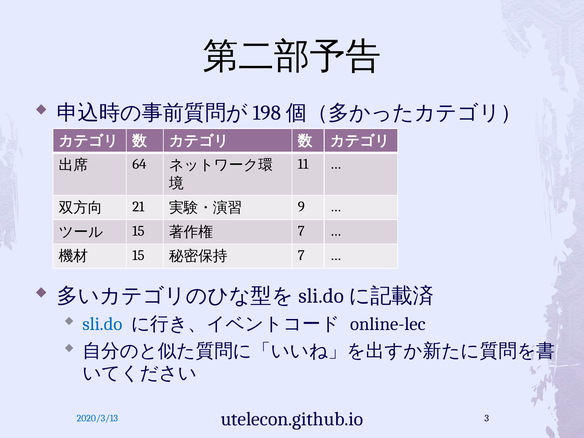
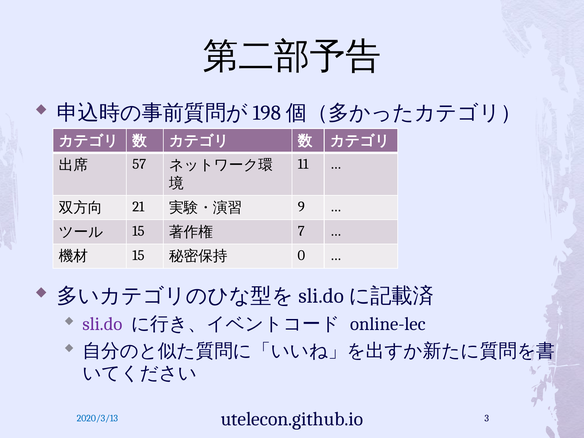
64: 64 -> 57
7 at (301, 255): 7 -> 0
sli.do colour: blue -> purple
